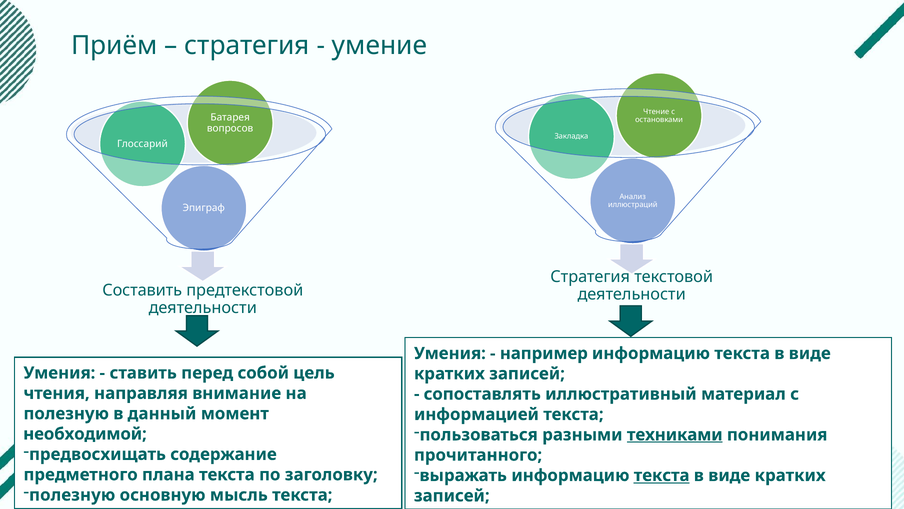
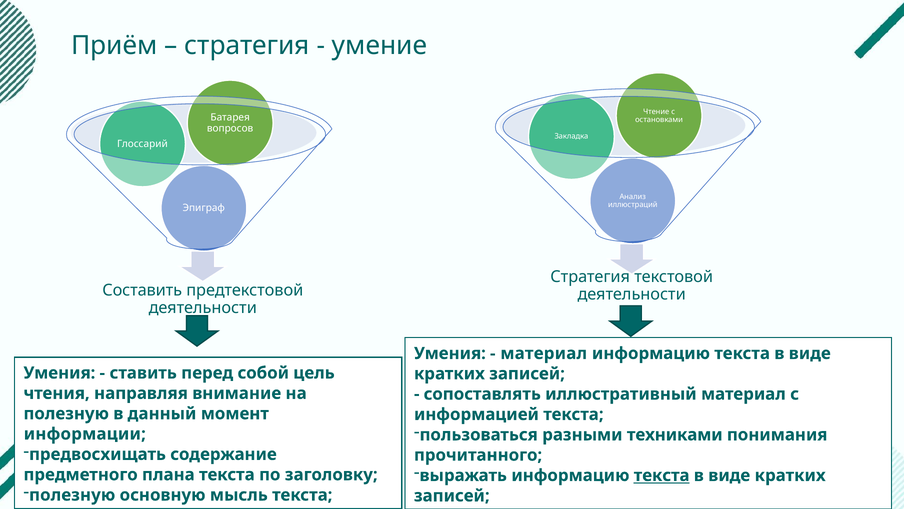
например at (544, 353): например -> материал
техниками underline: present -> none
необходимой: необходимой -> информации
